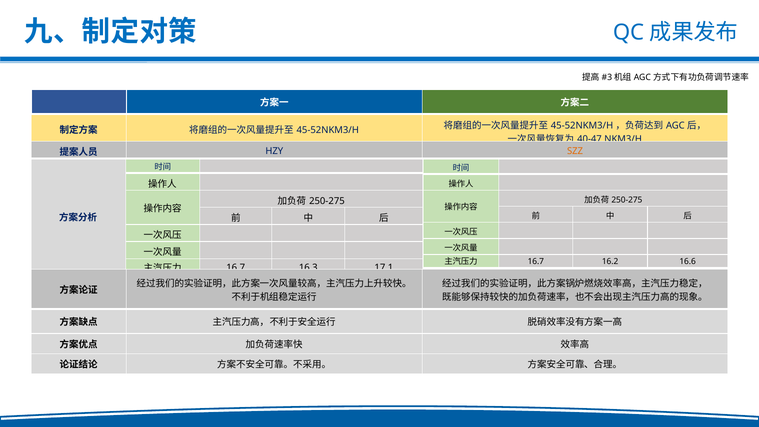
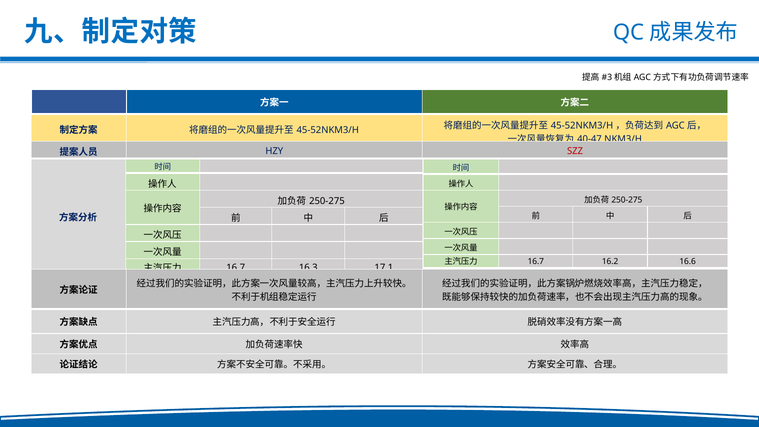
SZZ colour: orange -> red
